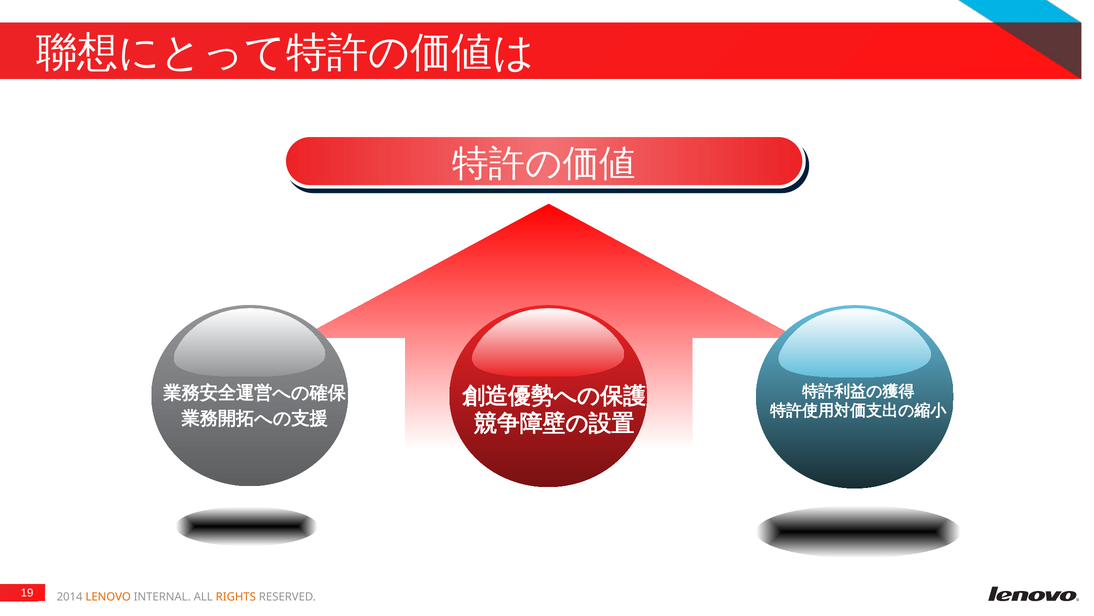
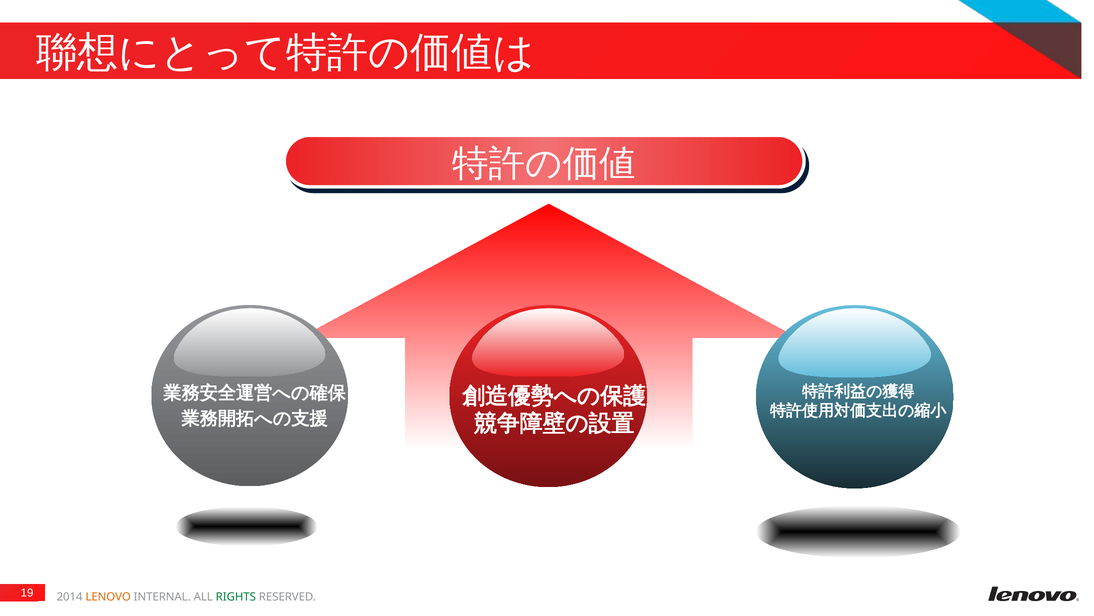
RIGHTS colour: orange -> green
